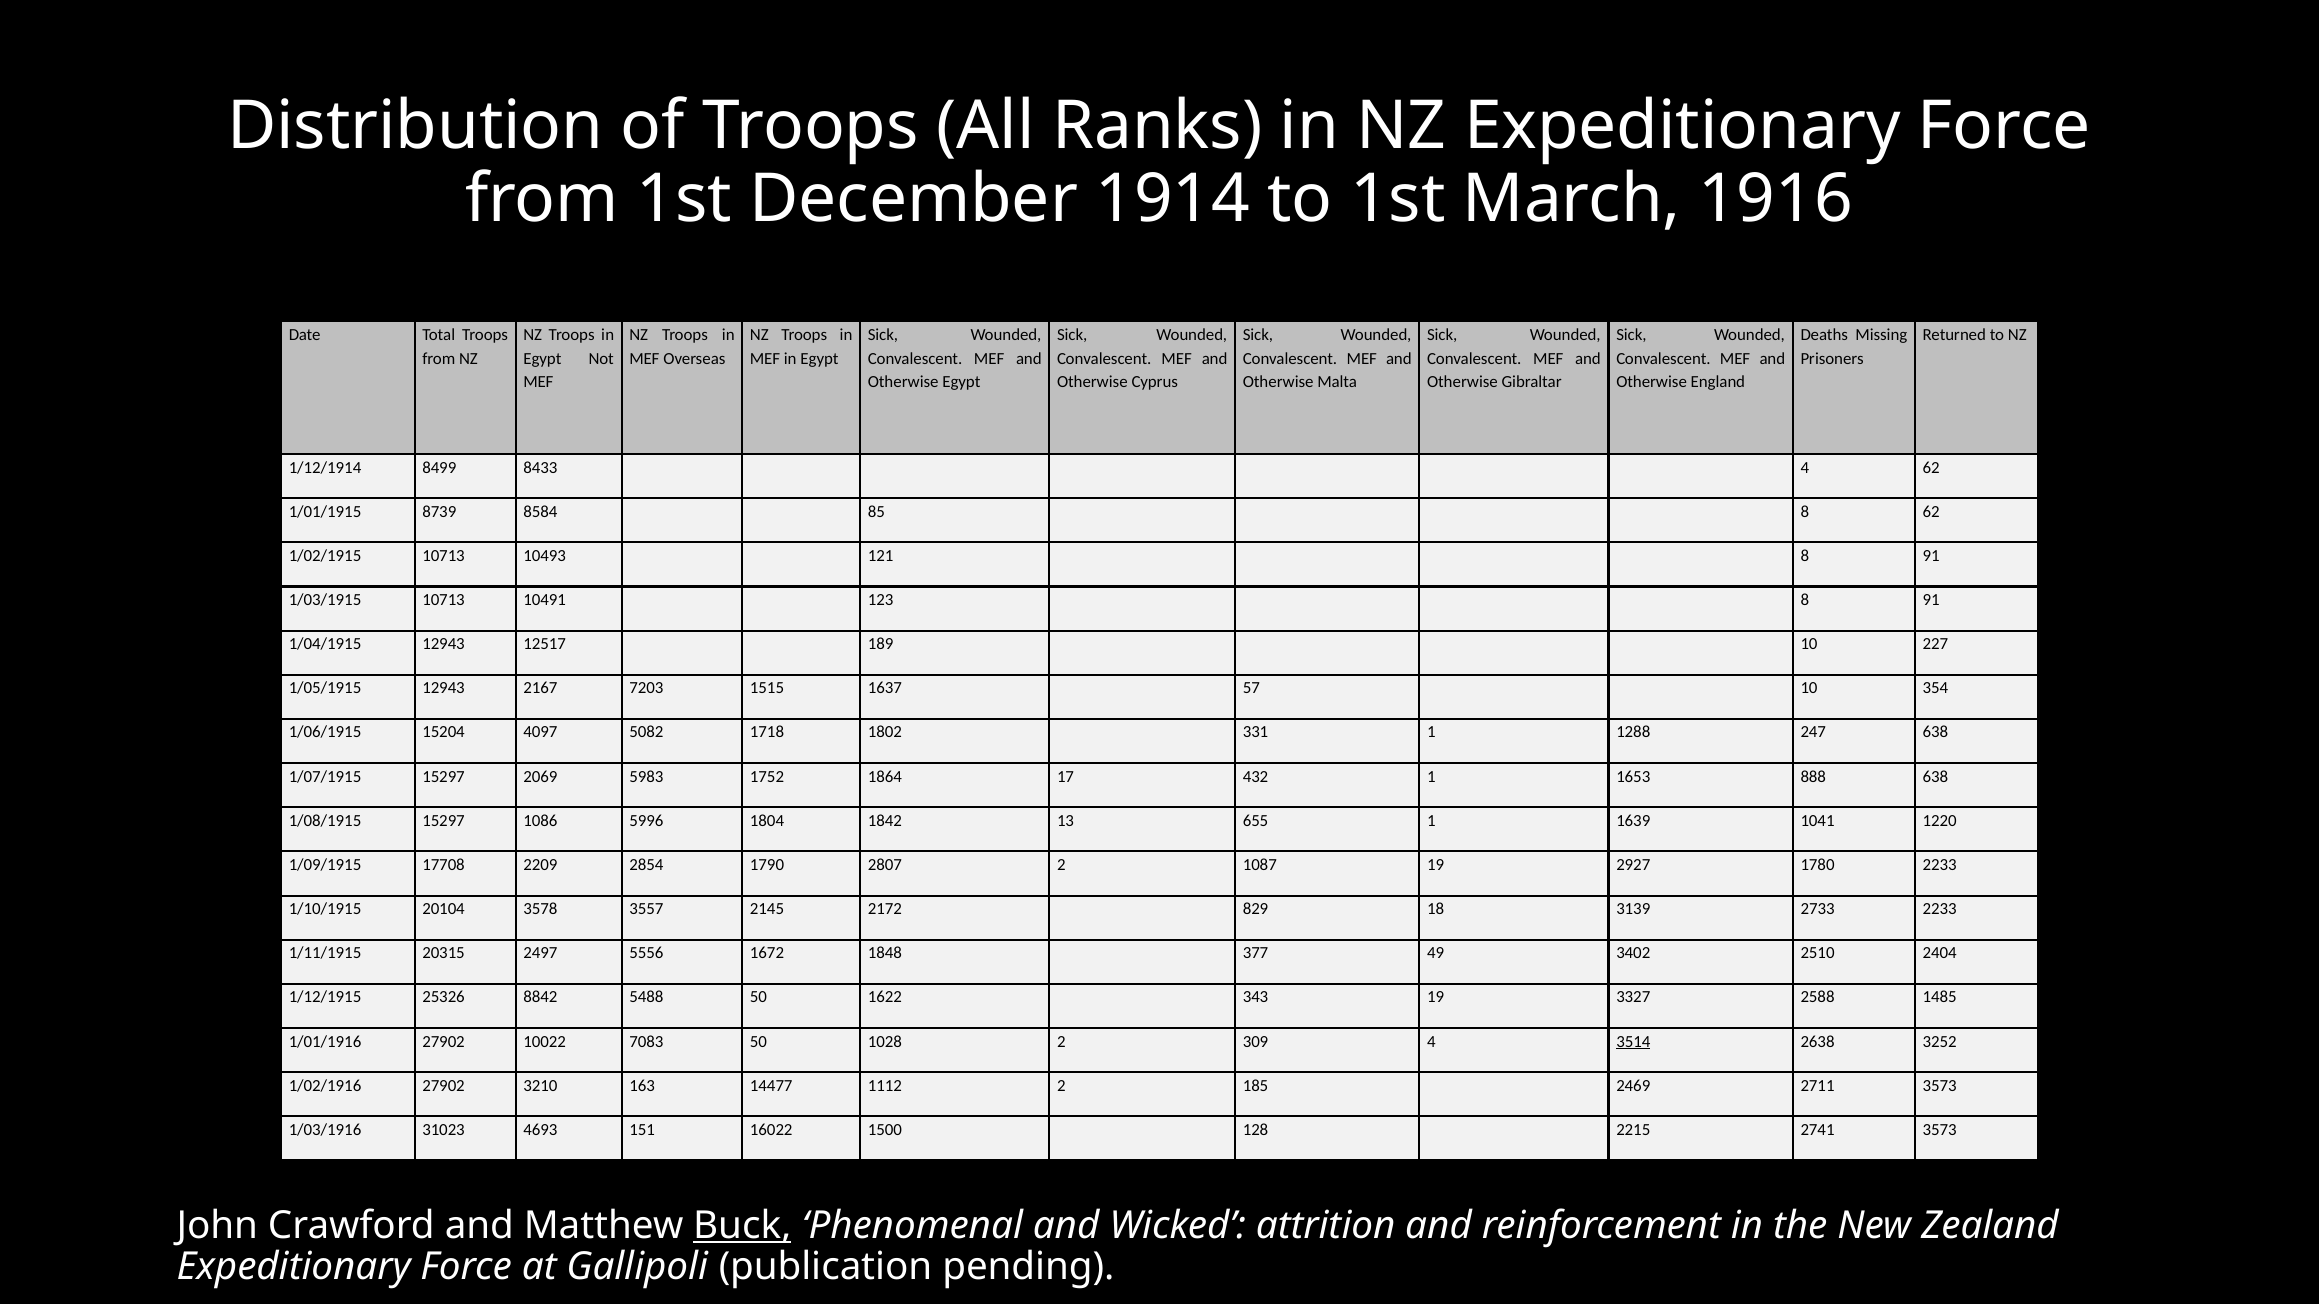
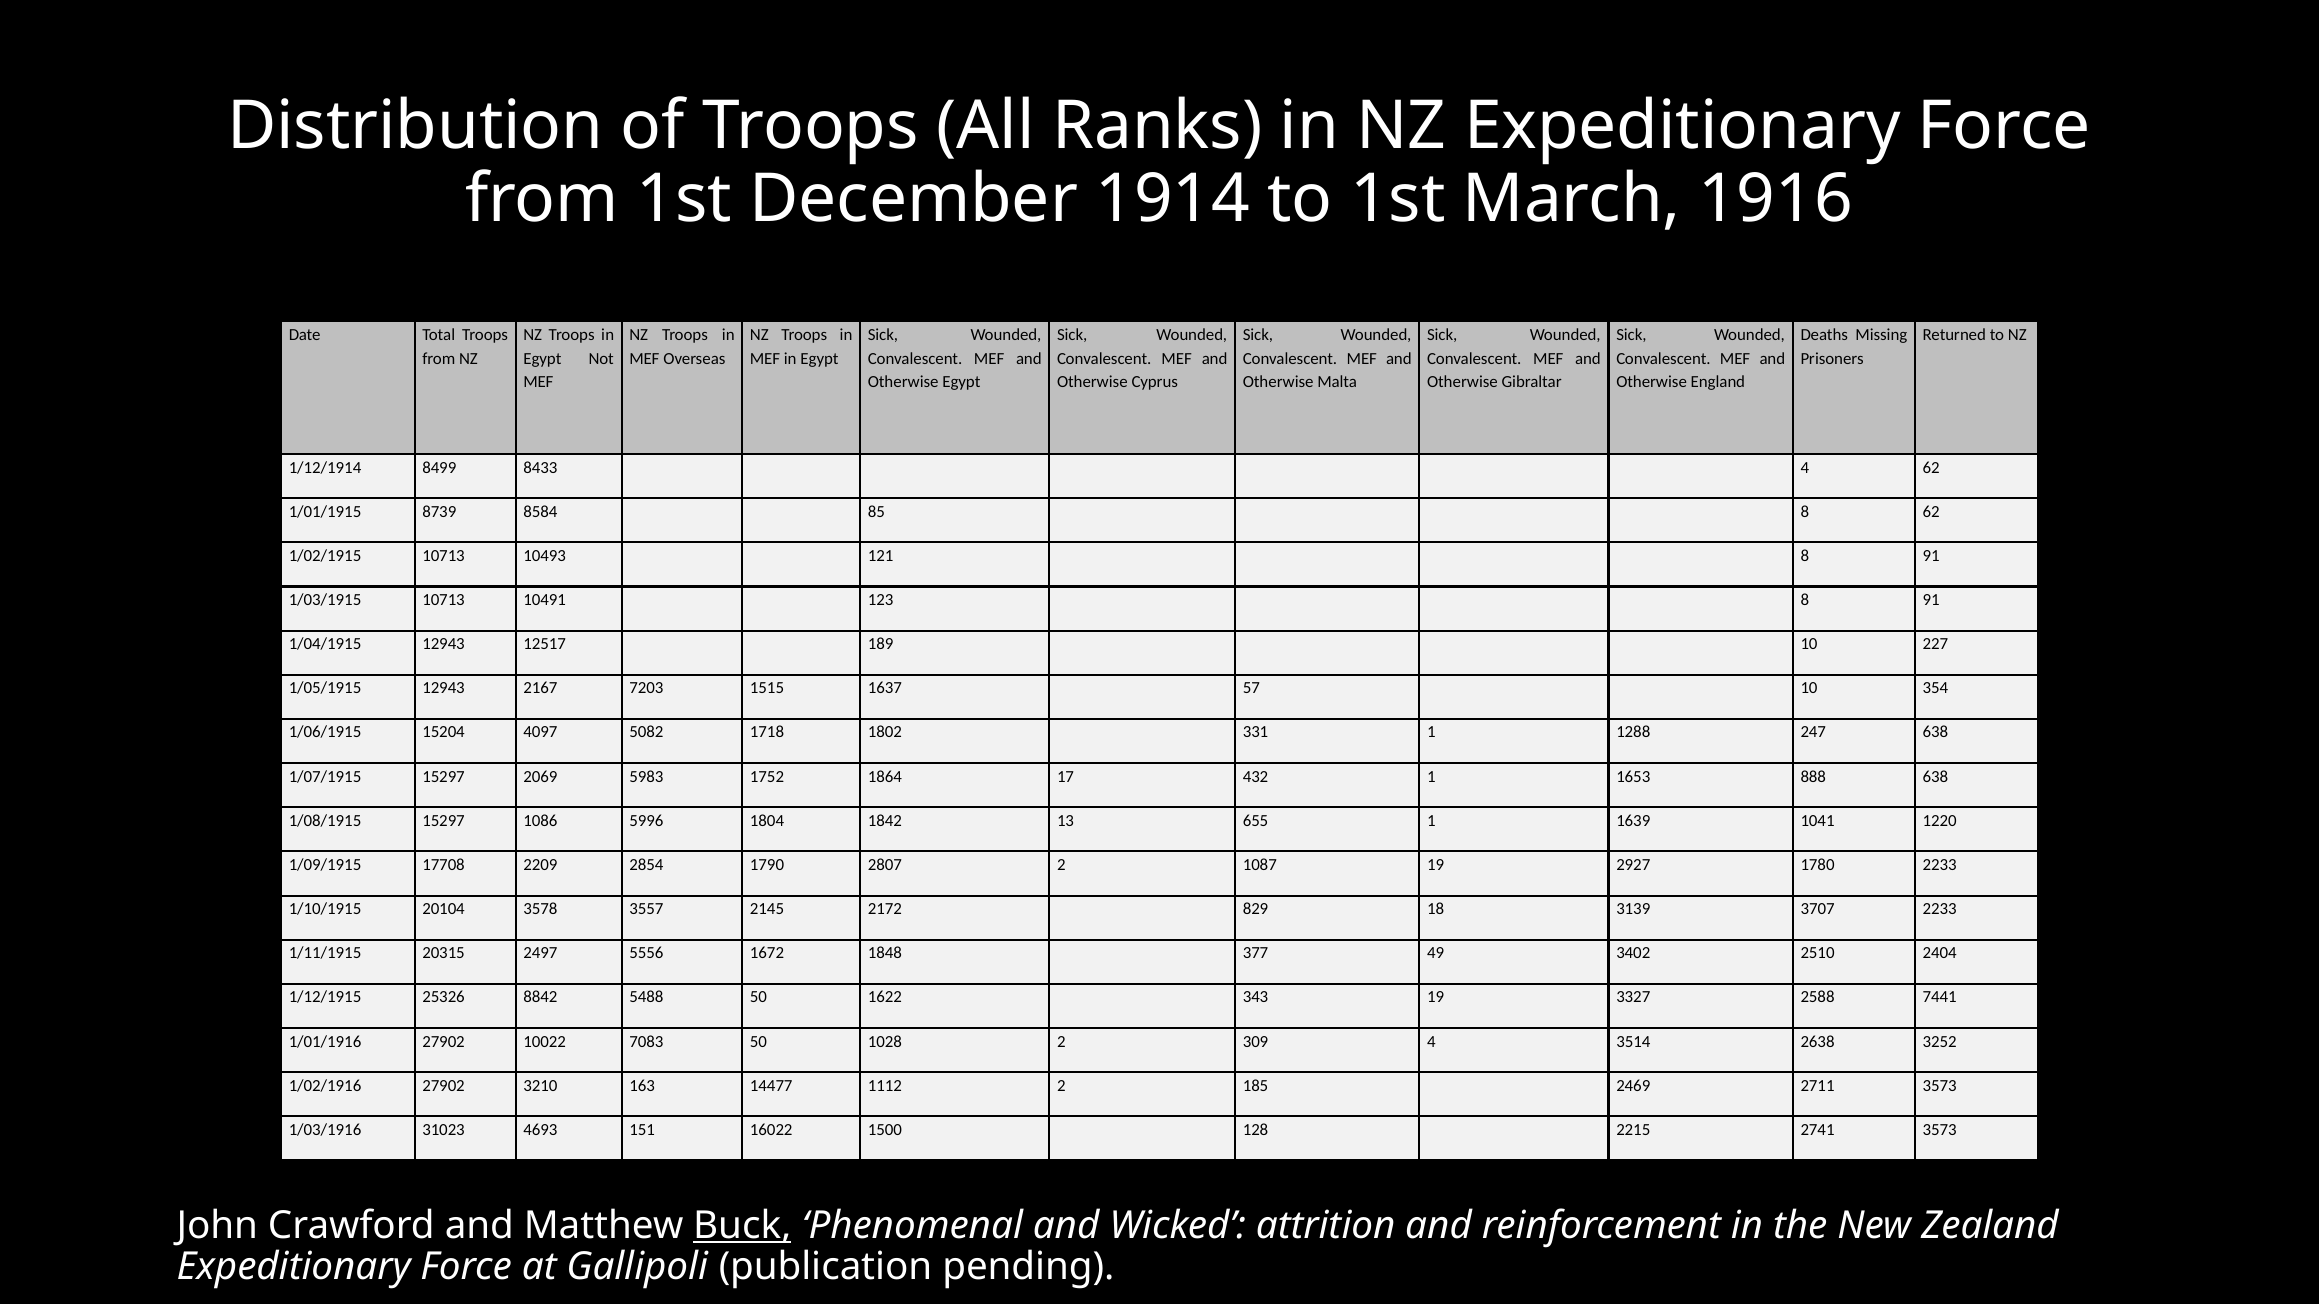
2733: 2733 -> 3707
1485: 1485 -> 7441
3514 underline: present -> none
